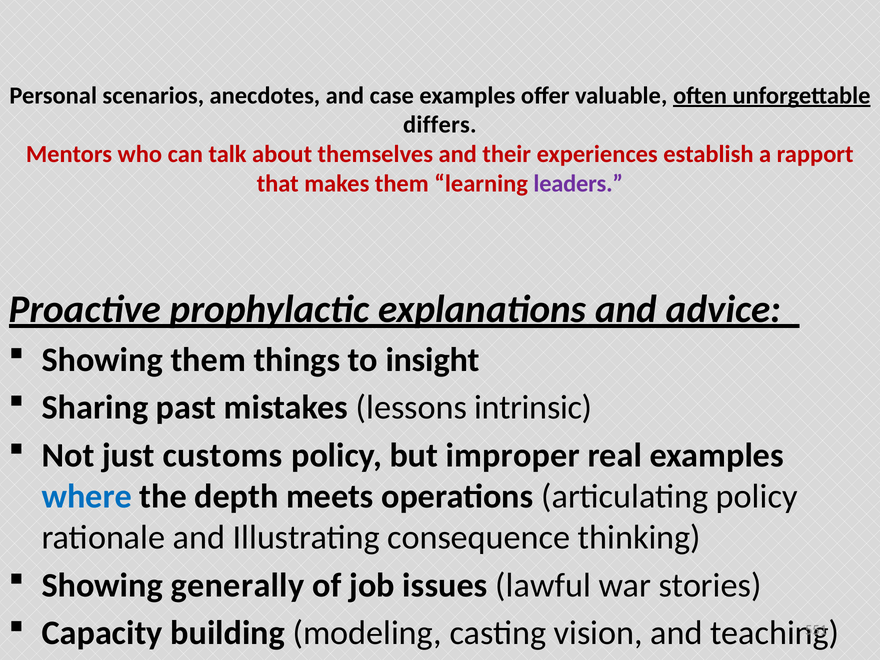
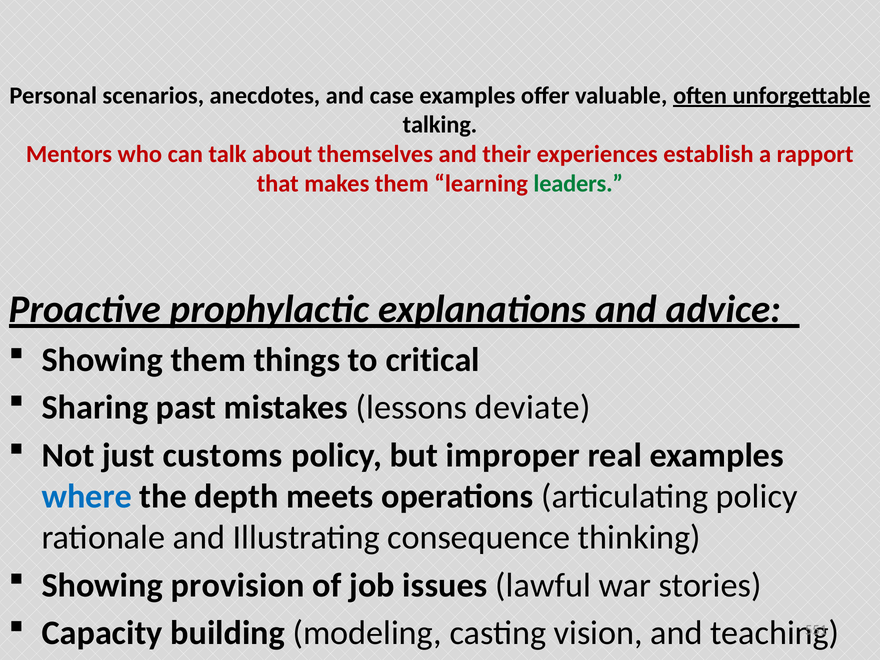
differs: differs -> talking
leaders colour: purple -> green
insight: insight -> critical
intrinsic: intrinsic -> deviate
generally: generally -> provision
